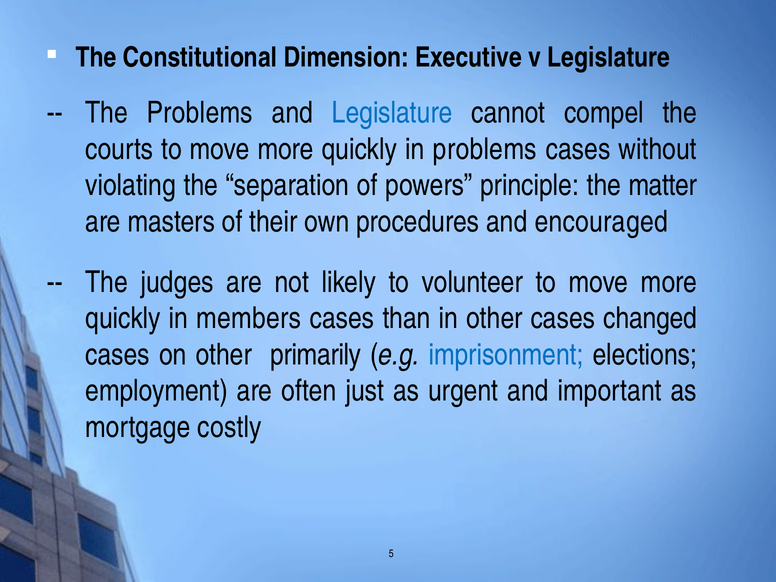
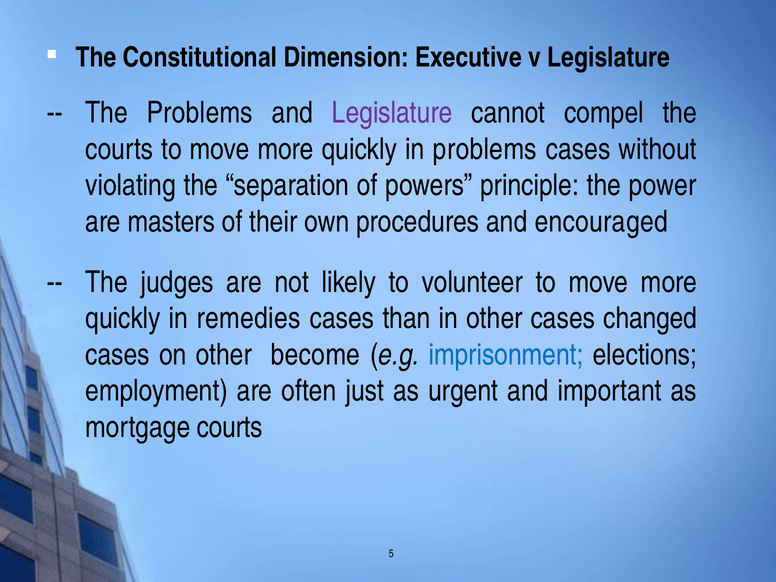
Legislature at (392, 113) colour: blue -> purple
matter: matter -> power
members: members -> remedies
primarily: primarily -> become
mortgage costly: costly -> courts
